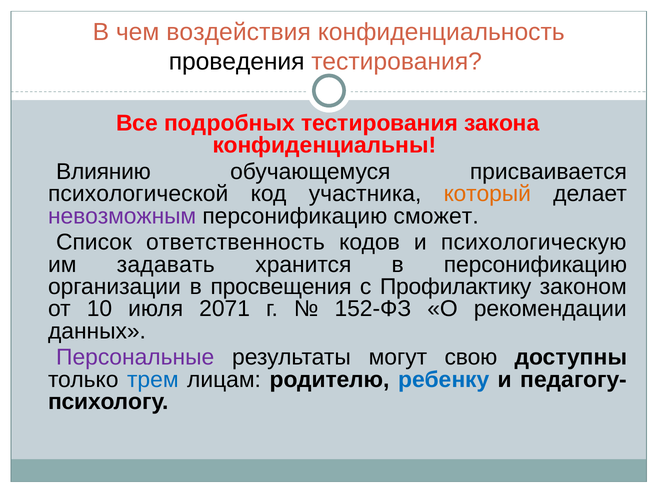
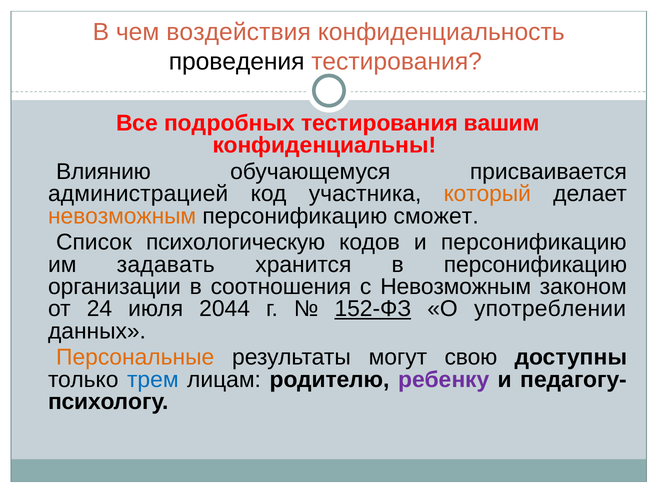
закона: закона -> вашим
психологической: психологической -> администрацией
невозможным at (122, 216) colour: purple -> orange
ответственность: ответственность -> психологическую
и психологическую: психологическую -> персонификацию
просвещения: просвещения -> соотношения
с Профилактику: Профилактику -> Невозможным
10: 10 -> 24
2071: 2071 -> 2044
152-ФЗ underline: none -> present
рекомендации: рекомендации -> употреблении
Персональные colour: purple -> orange
ребенку colour: blue -> purple
